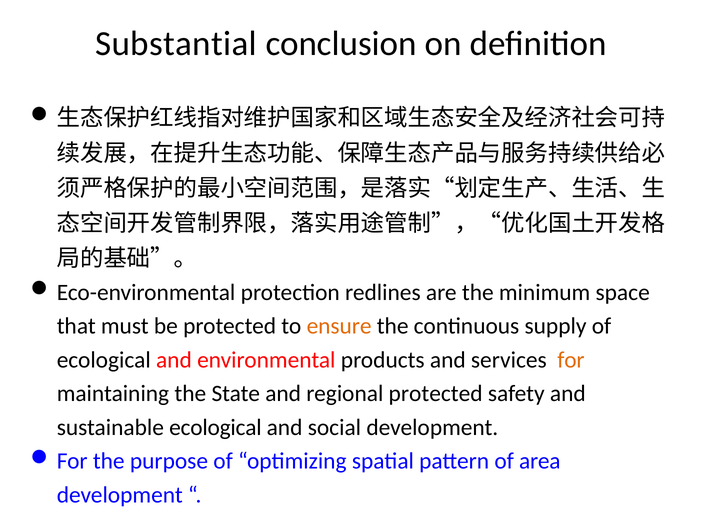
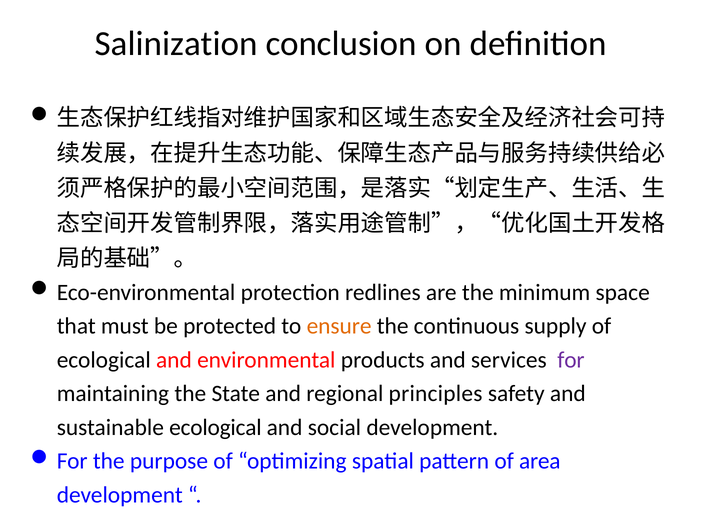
Substantial: Substantial -> Salinization
for at (571, 360) colour: orange -> purple
regional protected: protected -> principles
